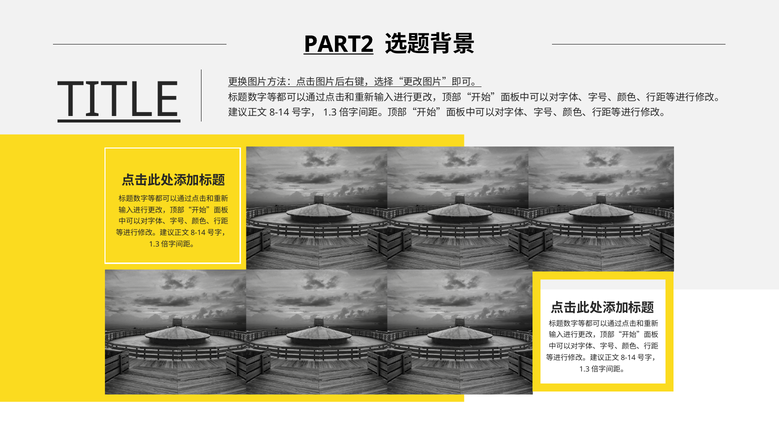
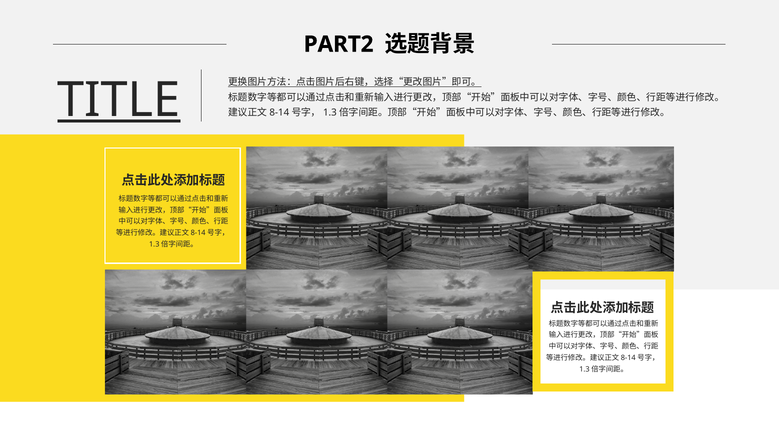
PART2 underline: present -> none
